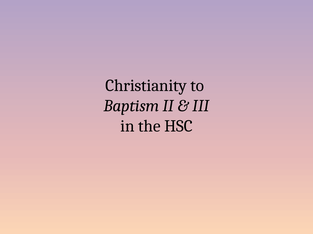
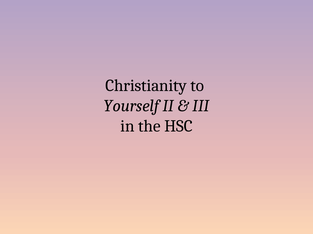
Baptism: Baptism -> Yourself
